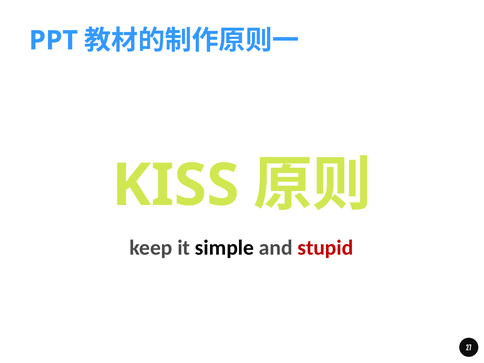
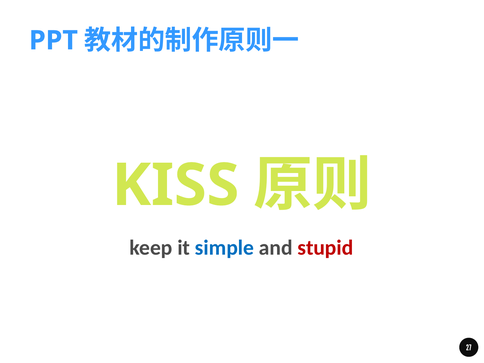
simple colour: black -> blue
